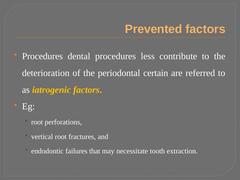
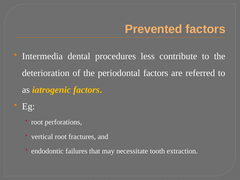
Procedures at (42, 56): Procedures -> Intermedia
periodontal certain: certain -> factors
